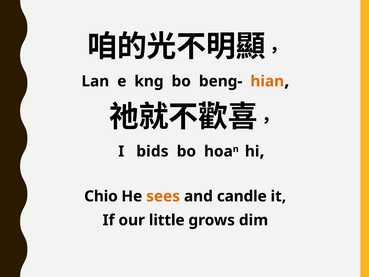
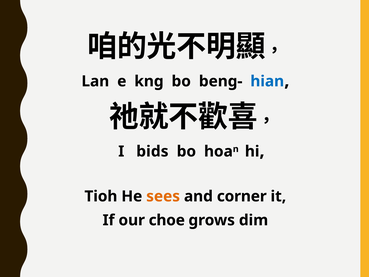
hian colour: orange -> blue
Chio: Chio -> Tioh
candle: candle -> corner
little: little -> choe
